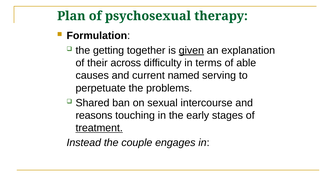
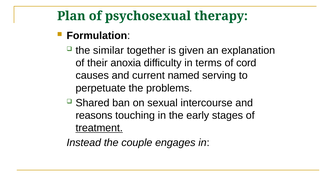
getting: getting -> similar
given underline: present -> none
across: across -> anoxia
able: able -> cord
